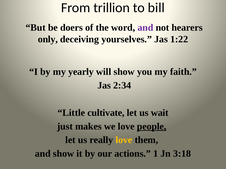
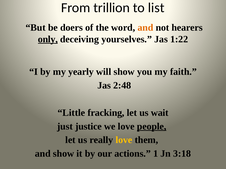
bill: bill -> list
and at (145, 28) colour: purple -> orange
only underline: none -> present
2:34: 2:34 -> 2:48
cultivate: cultivate -> fracking
makes: makes -> justice
